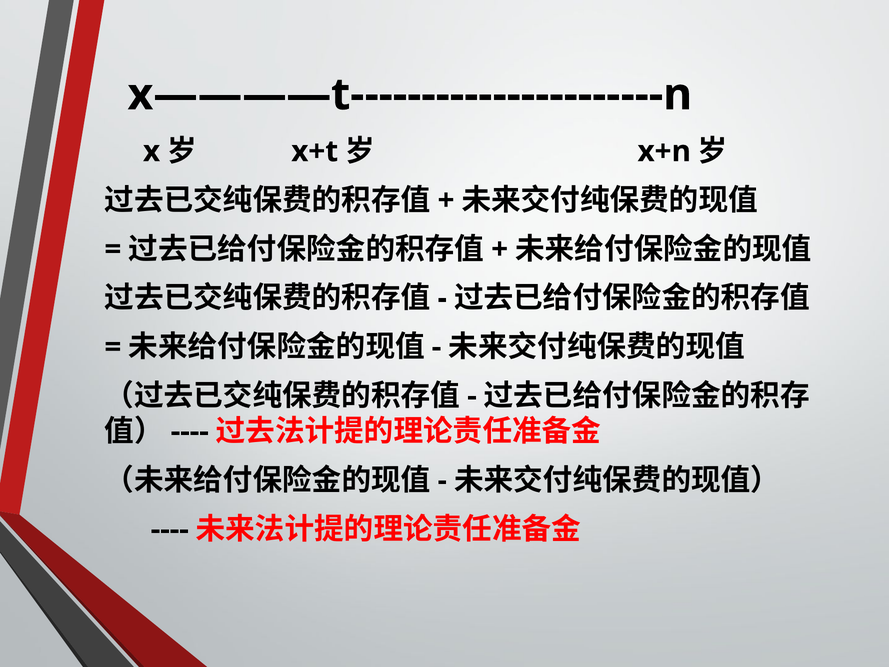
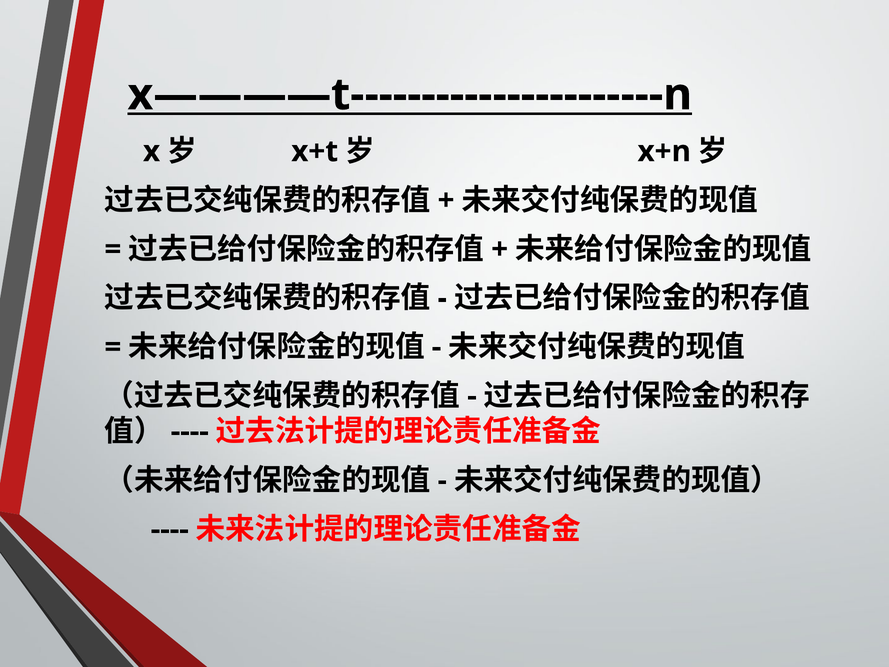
x————t----------------------n underline: none -> present
